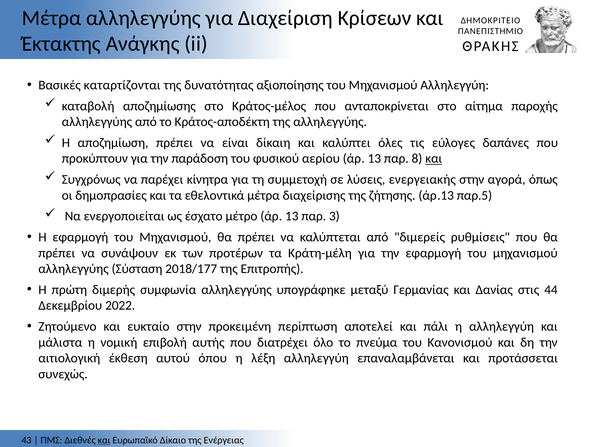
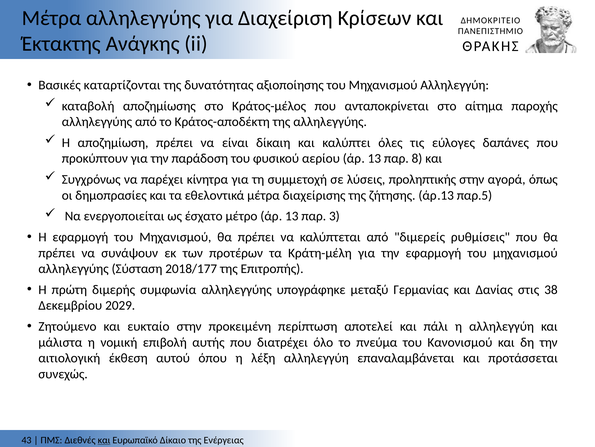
και at (434, 158) underline: present -> none
ενεργειακής: ενεργειακής -> προληπτικής
44: 44 -> 38
2022: 2022 -> 2029
